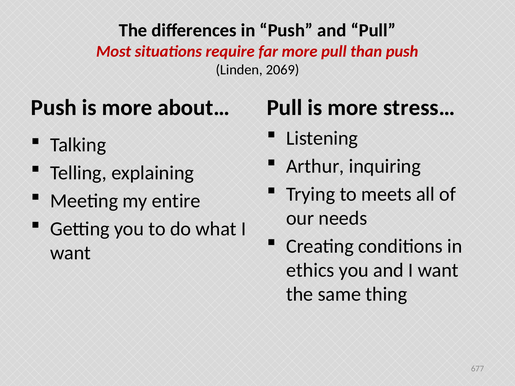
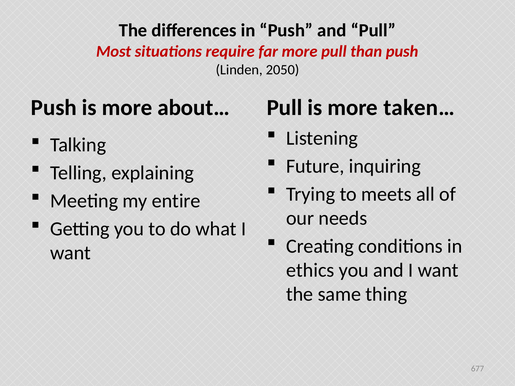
2069: 2069 -> 2050
stress…: stress… -> taken…
Arthur: Arthur -> Future
